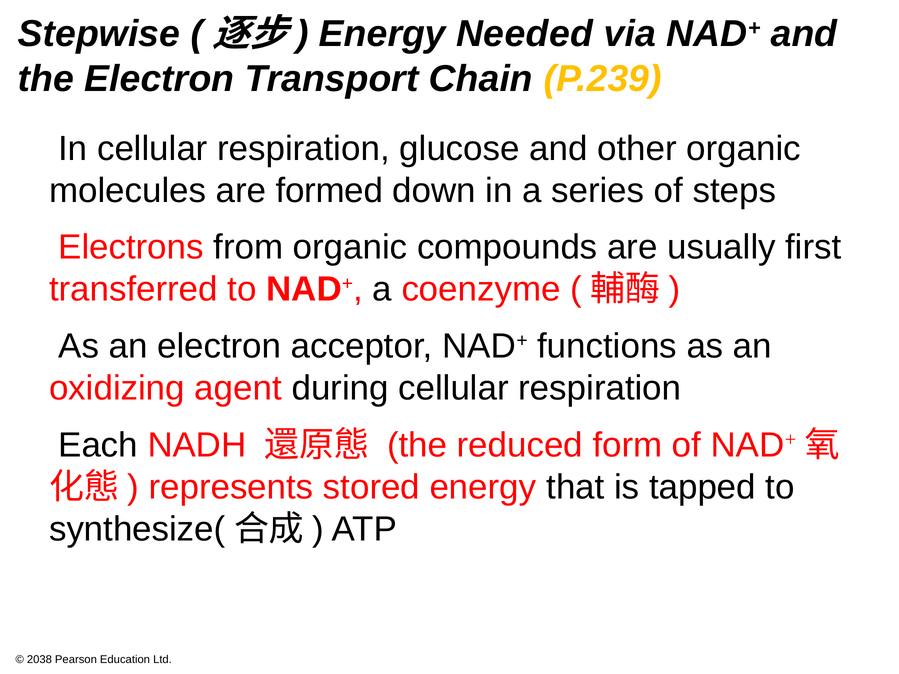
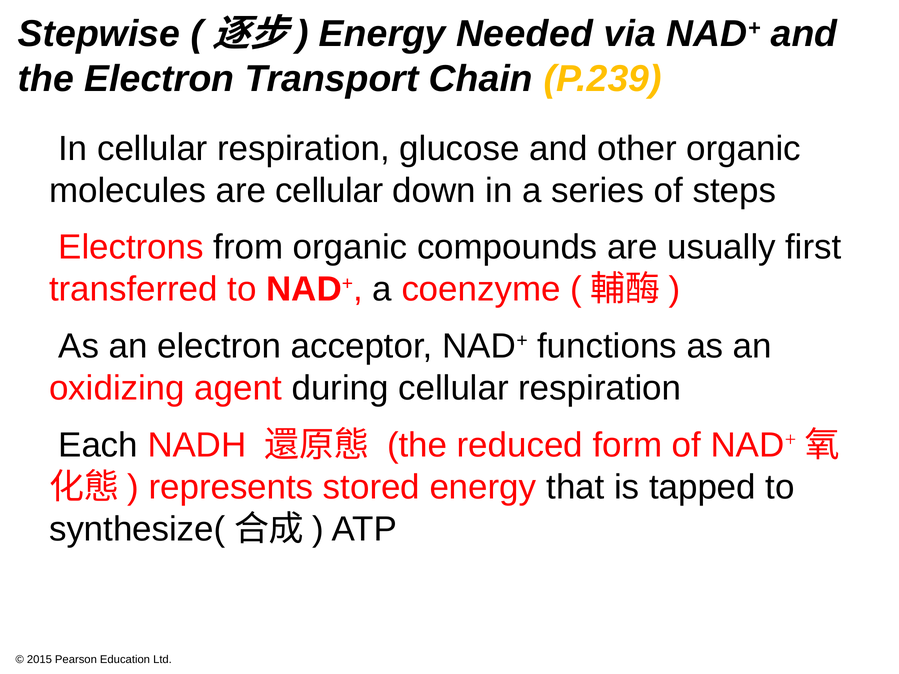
are formed: formed -> cellular
2038: 2038 -> 2015
